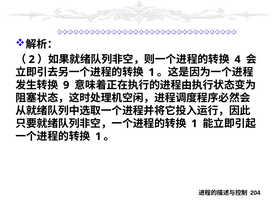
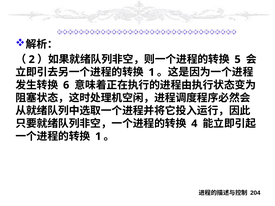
4: 4 -> 5
9: 9 -> 6
1 at (194, 124): 1 -> 4
